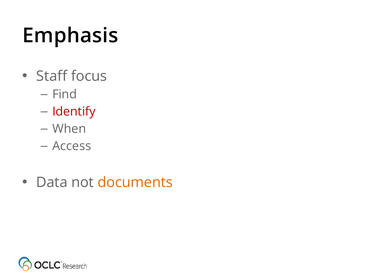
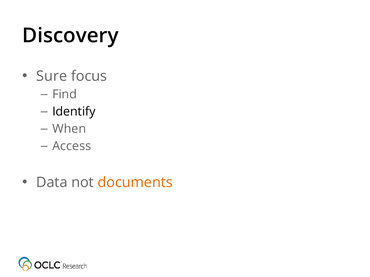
Emphasis: Emphasis -> Discovery
Staff: Staff -> Sure
Identify colour: red -> black
